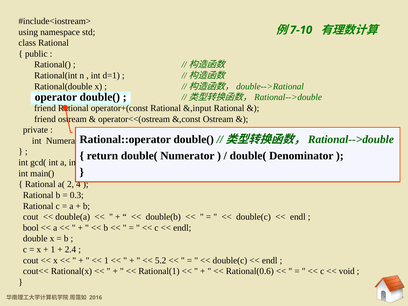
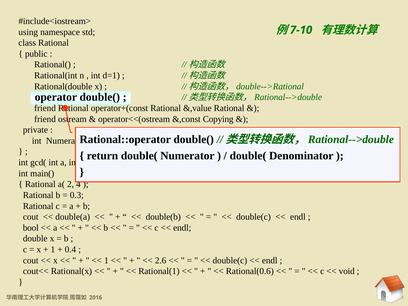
&,input: &,input -> &,value
&,const Ostream: Ostream -> Copying
2.4: 2.4 -> 0.4
5.2: 5.2 -> 2.6
